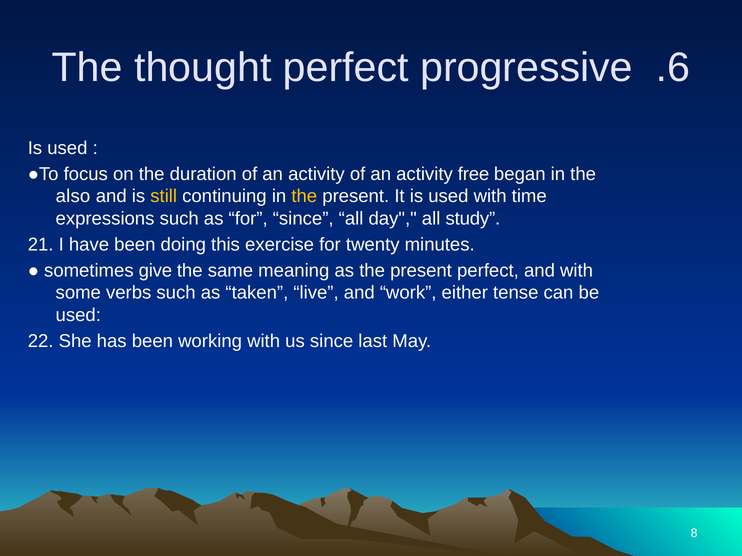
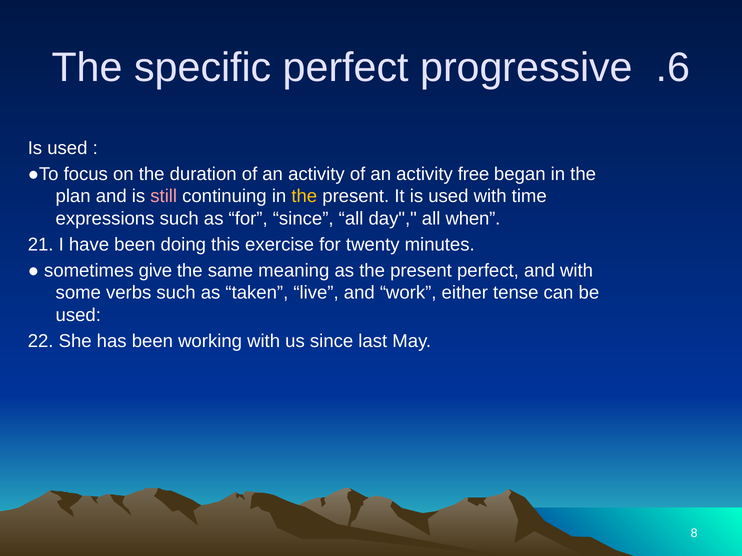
thought: thought -> specific
also: also -> plan
still colour: yellow -> pink
study: study -> when
